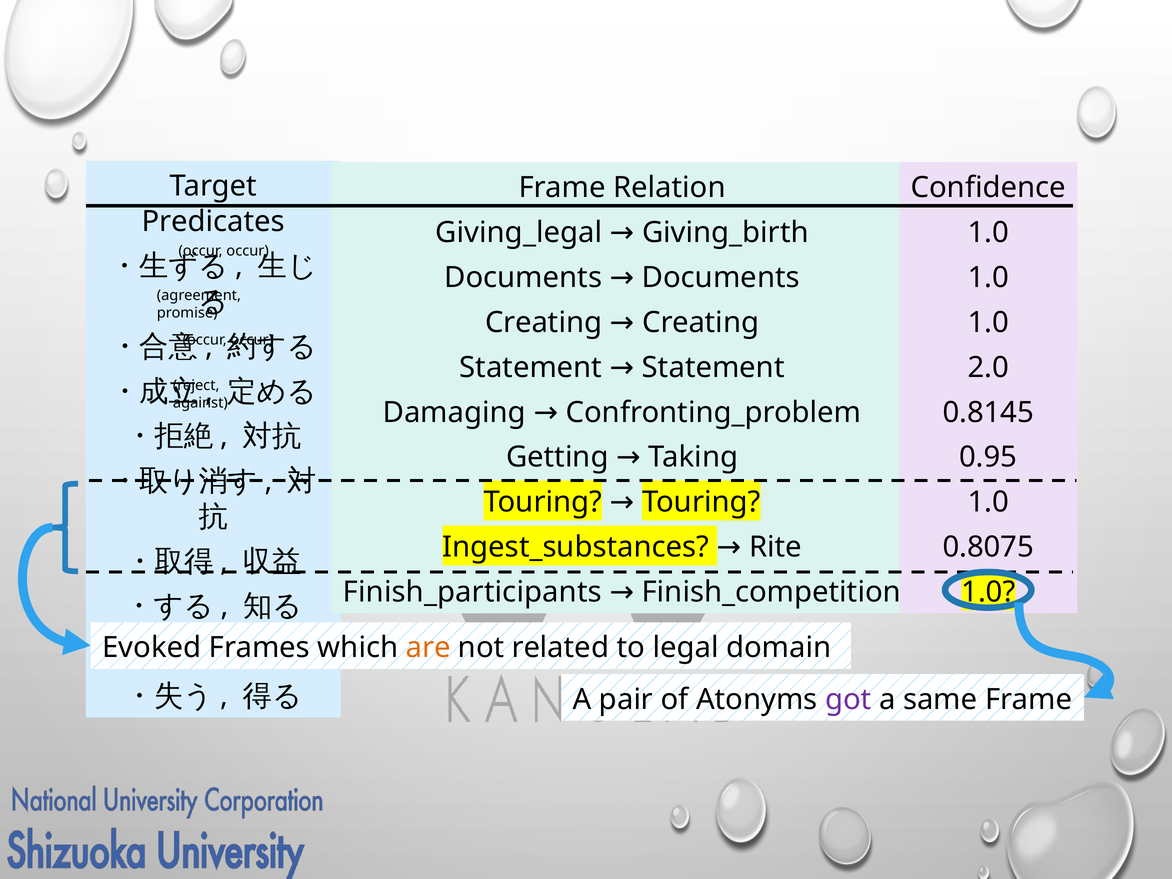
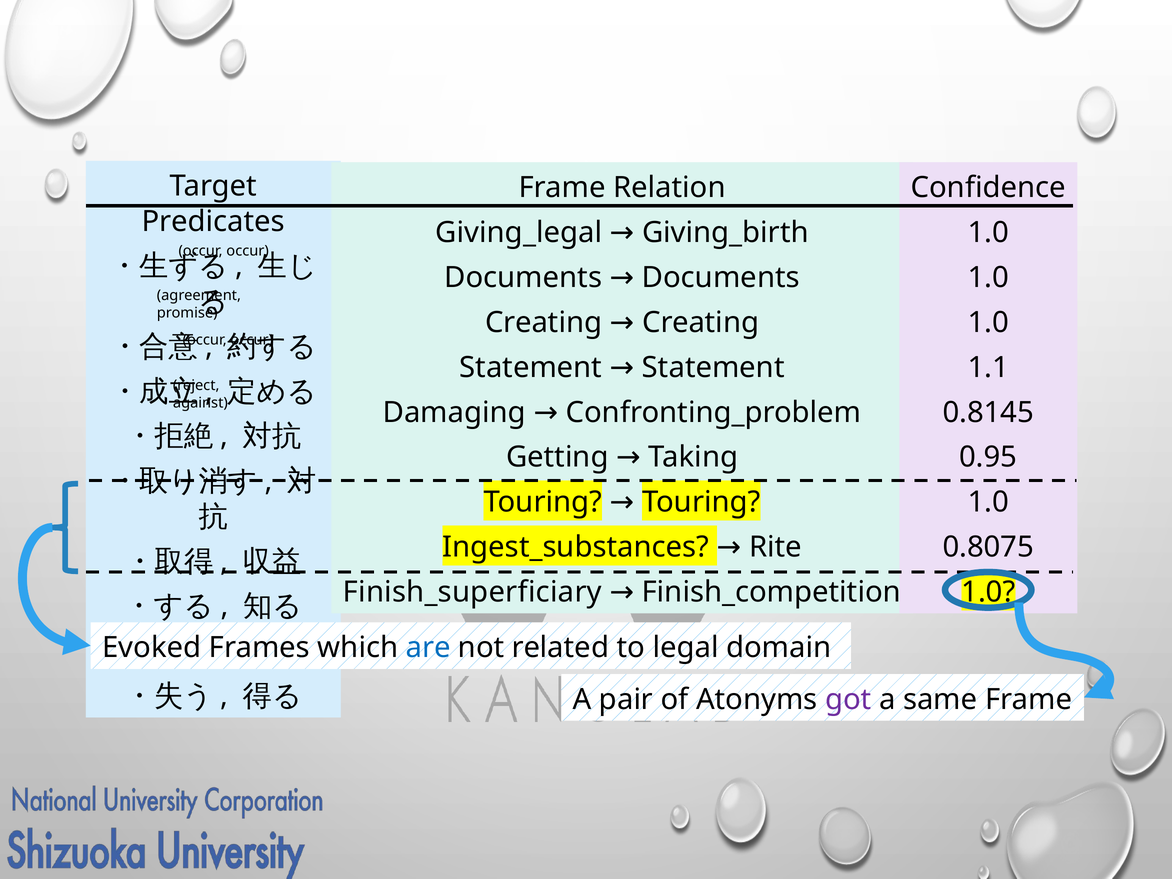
2.0: 2.0 -> 1.1
Finish_participants: Finish_participants -> Finish_superficiary
are colour: orange -> blue
